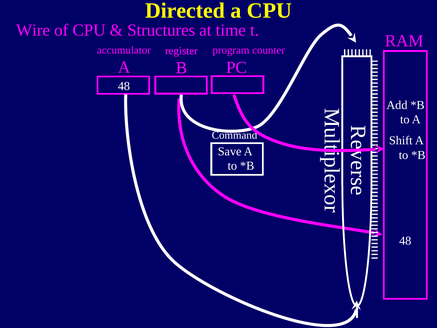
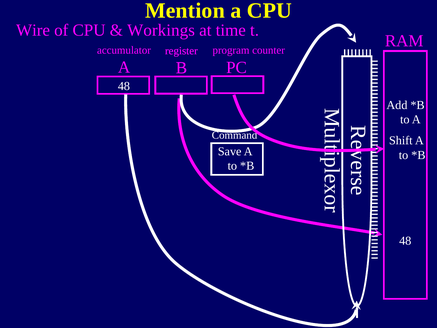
Directed: Directed -> Mention
Structures: Structures -> Workings
